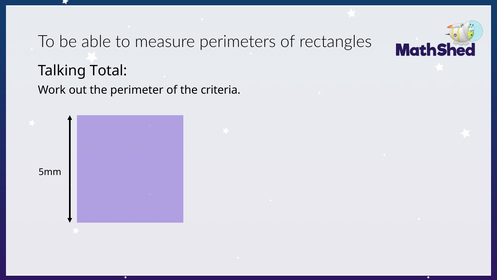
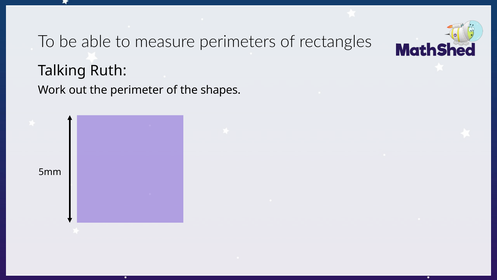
Total: Total -> Ruth
criteria: criteria -> shapes
